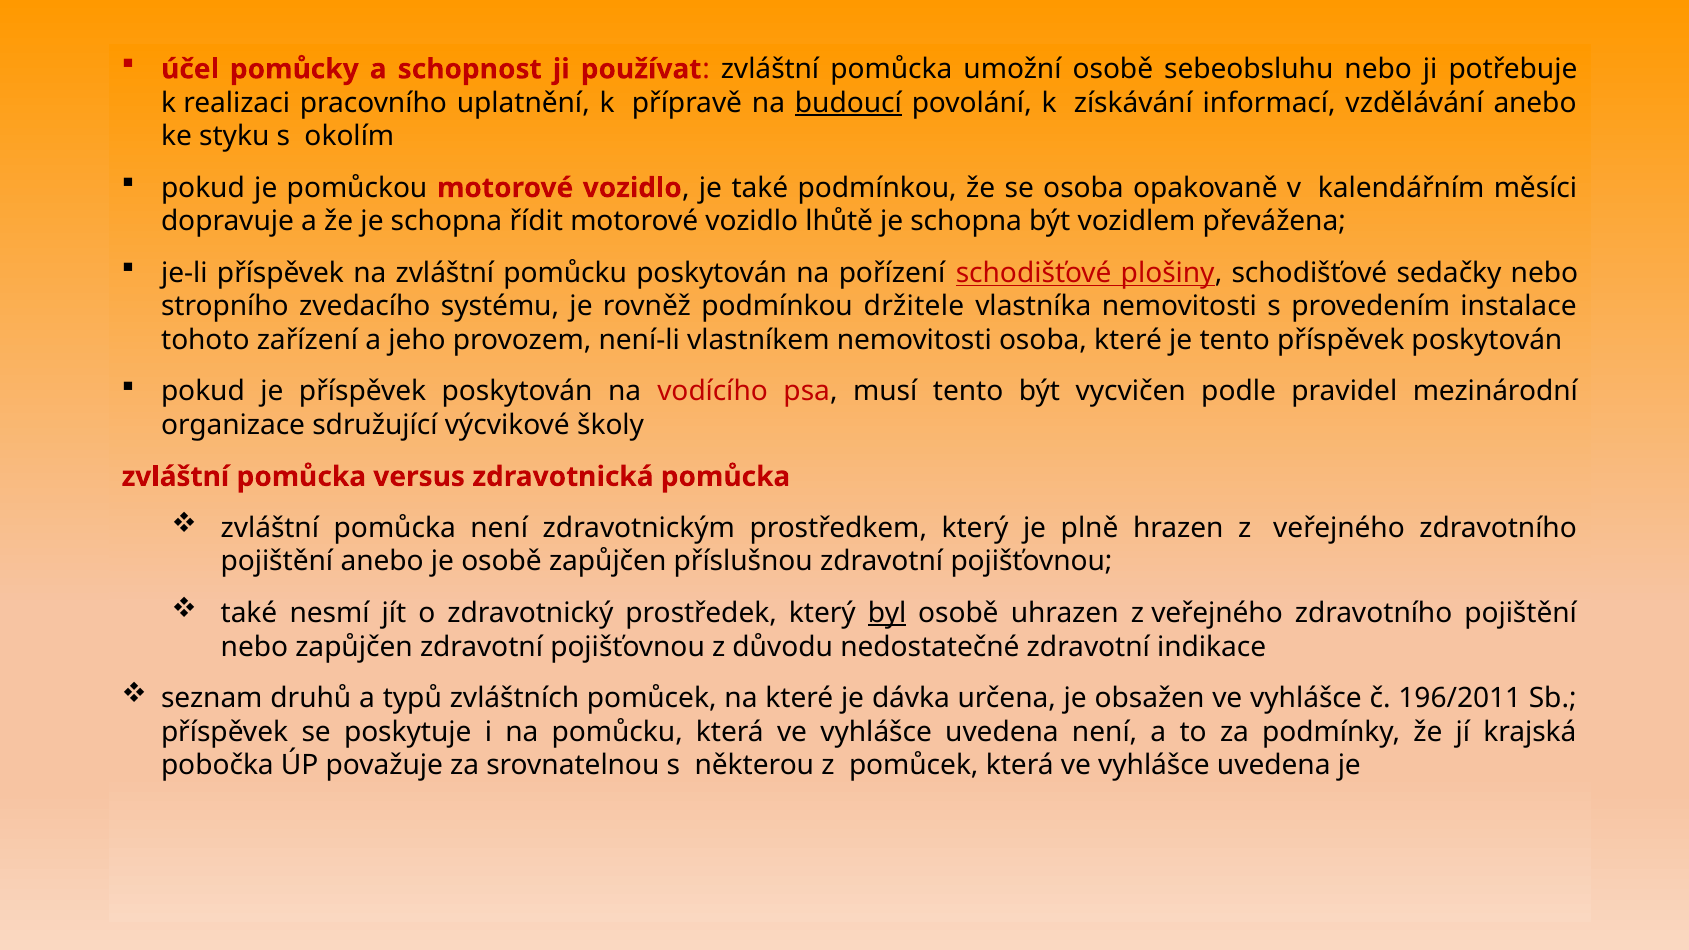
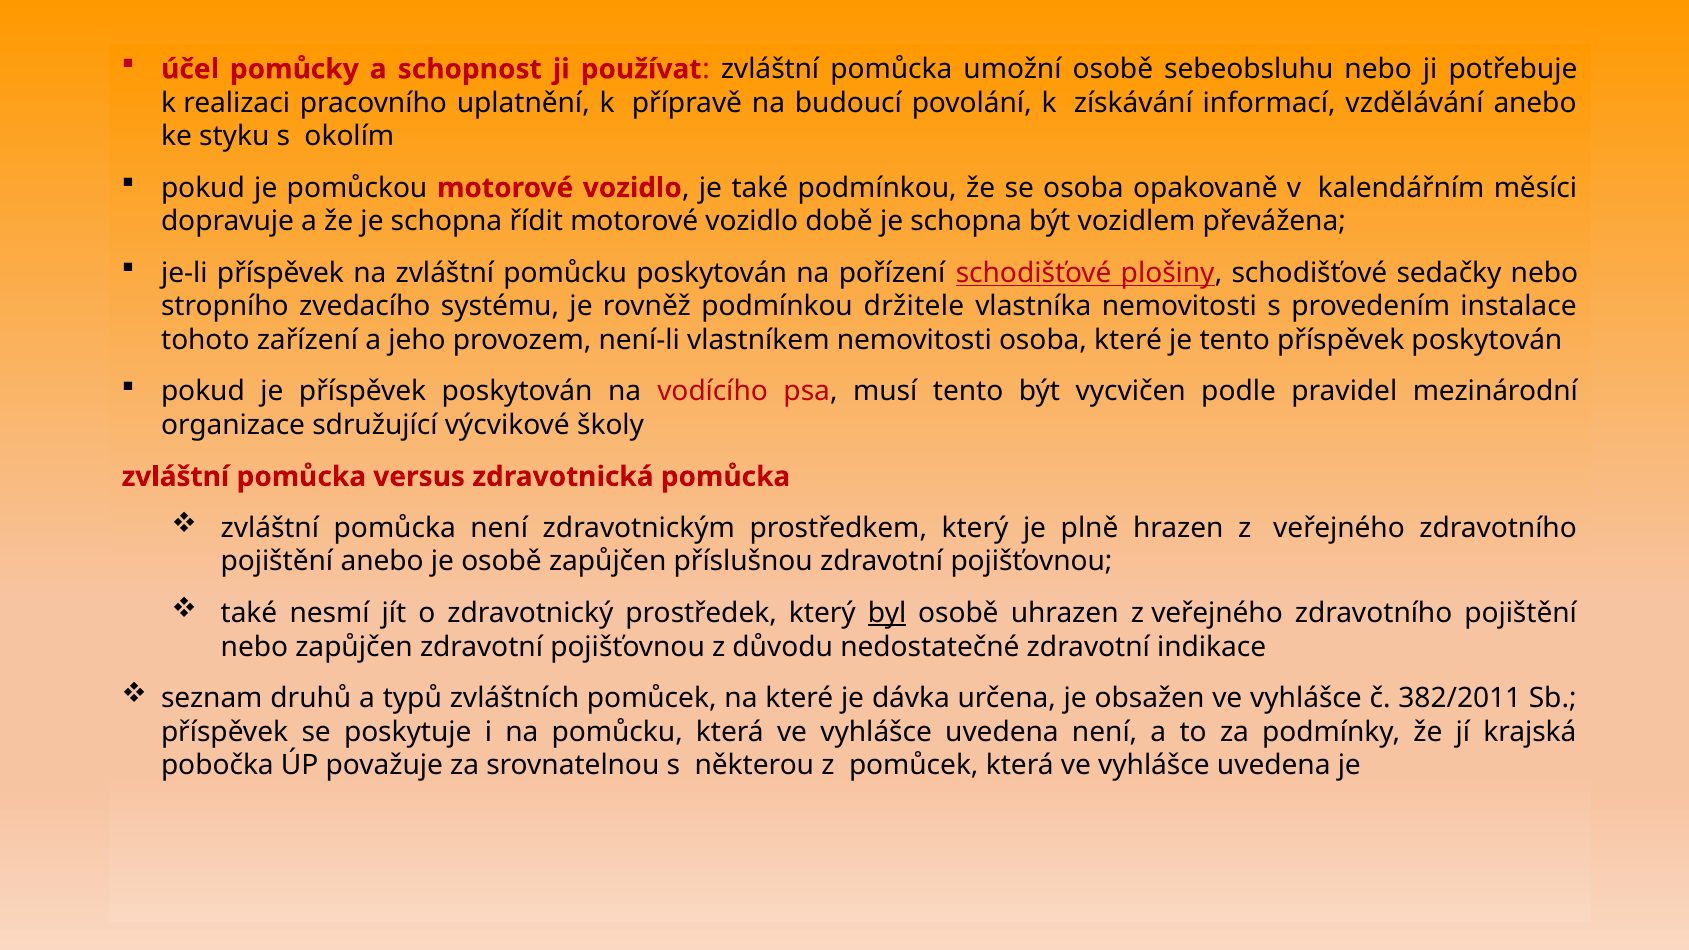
budoucí underline: present -> none
lhůtě: lhůtě -> době
196/2011: 196/2011 -> 382/2011
